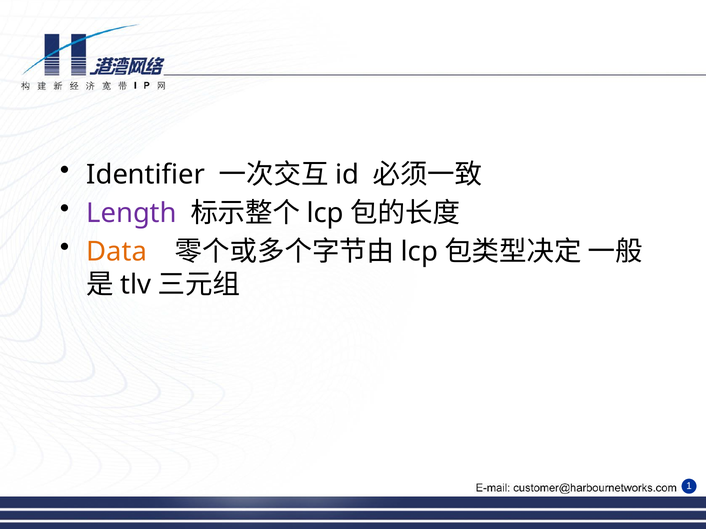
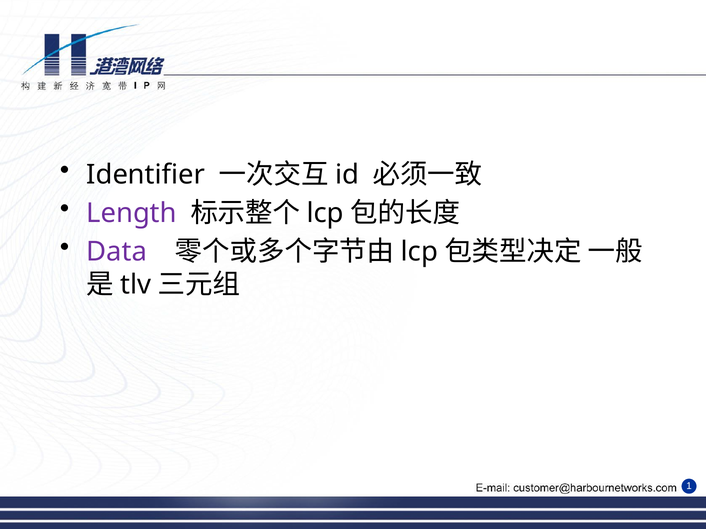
Data colour: orange -> purple
